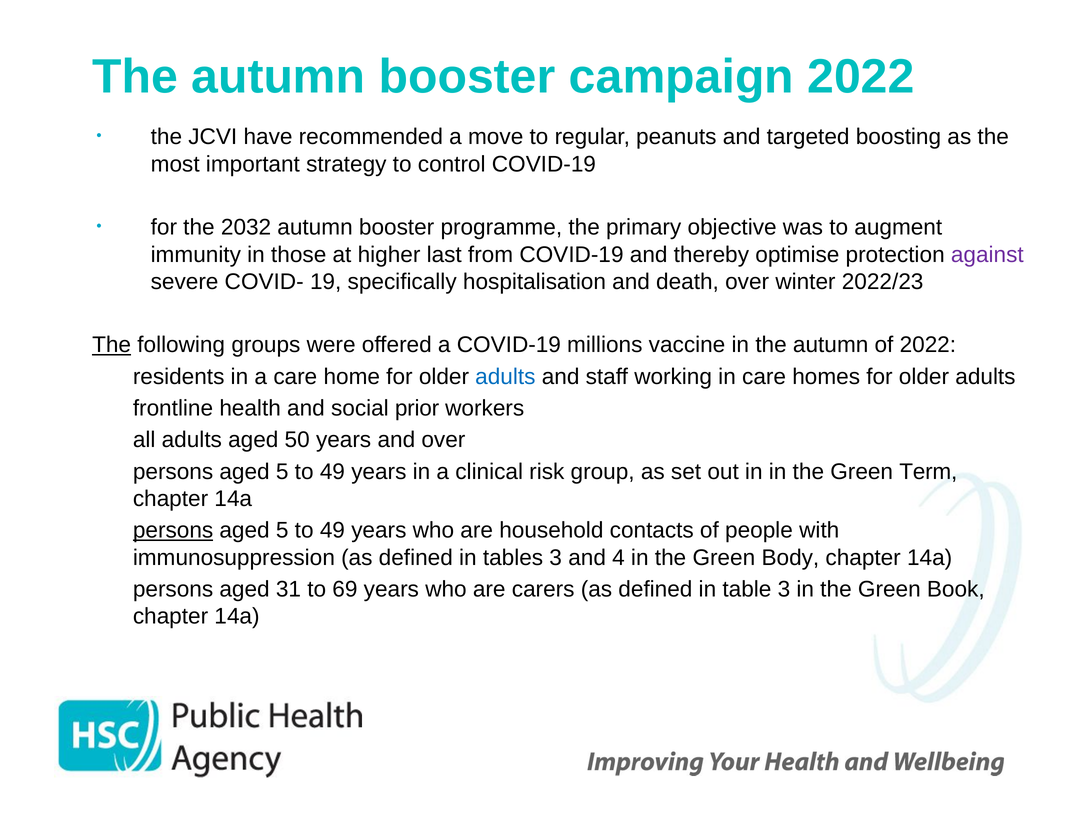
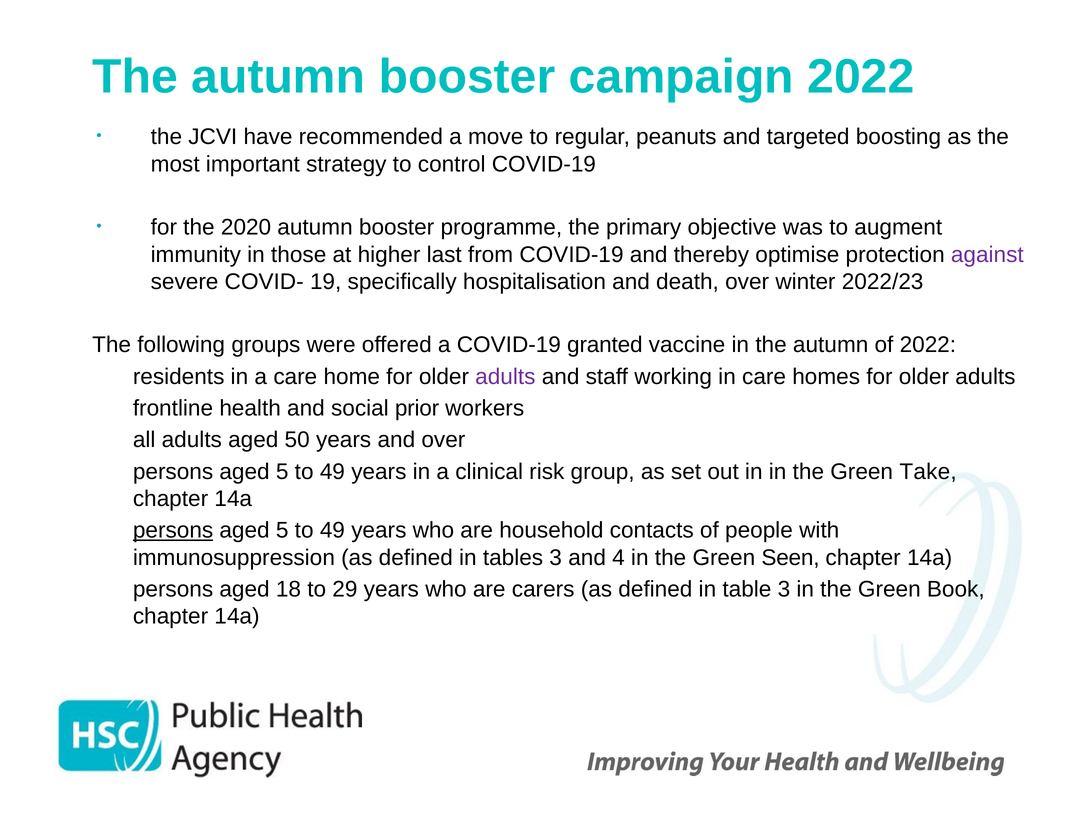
2032: 2032 -> 2020
The at (112, 345) underline: present -> none
millions: millions -> granted
adults at (505, 377) colour: blue -> purple
Term: Term -> Take
Body: Body -> Seen
31: 31 -> 18
69: 69 -> 29
